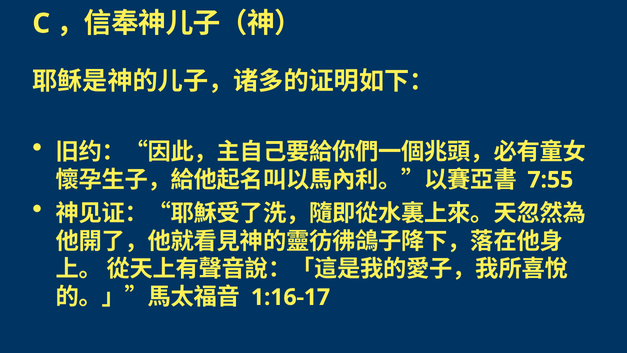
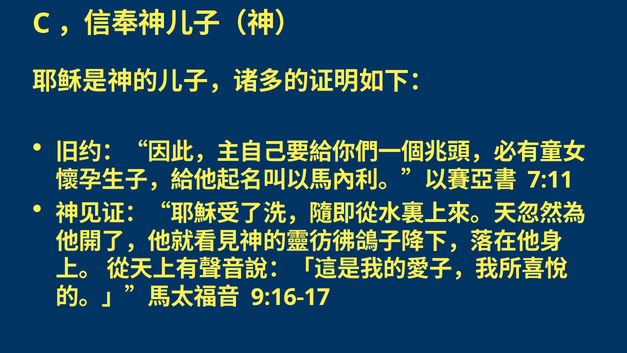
7:55: 7:55 -> 7:11
1:16-17: 1:16-17 -> 9:16-17
